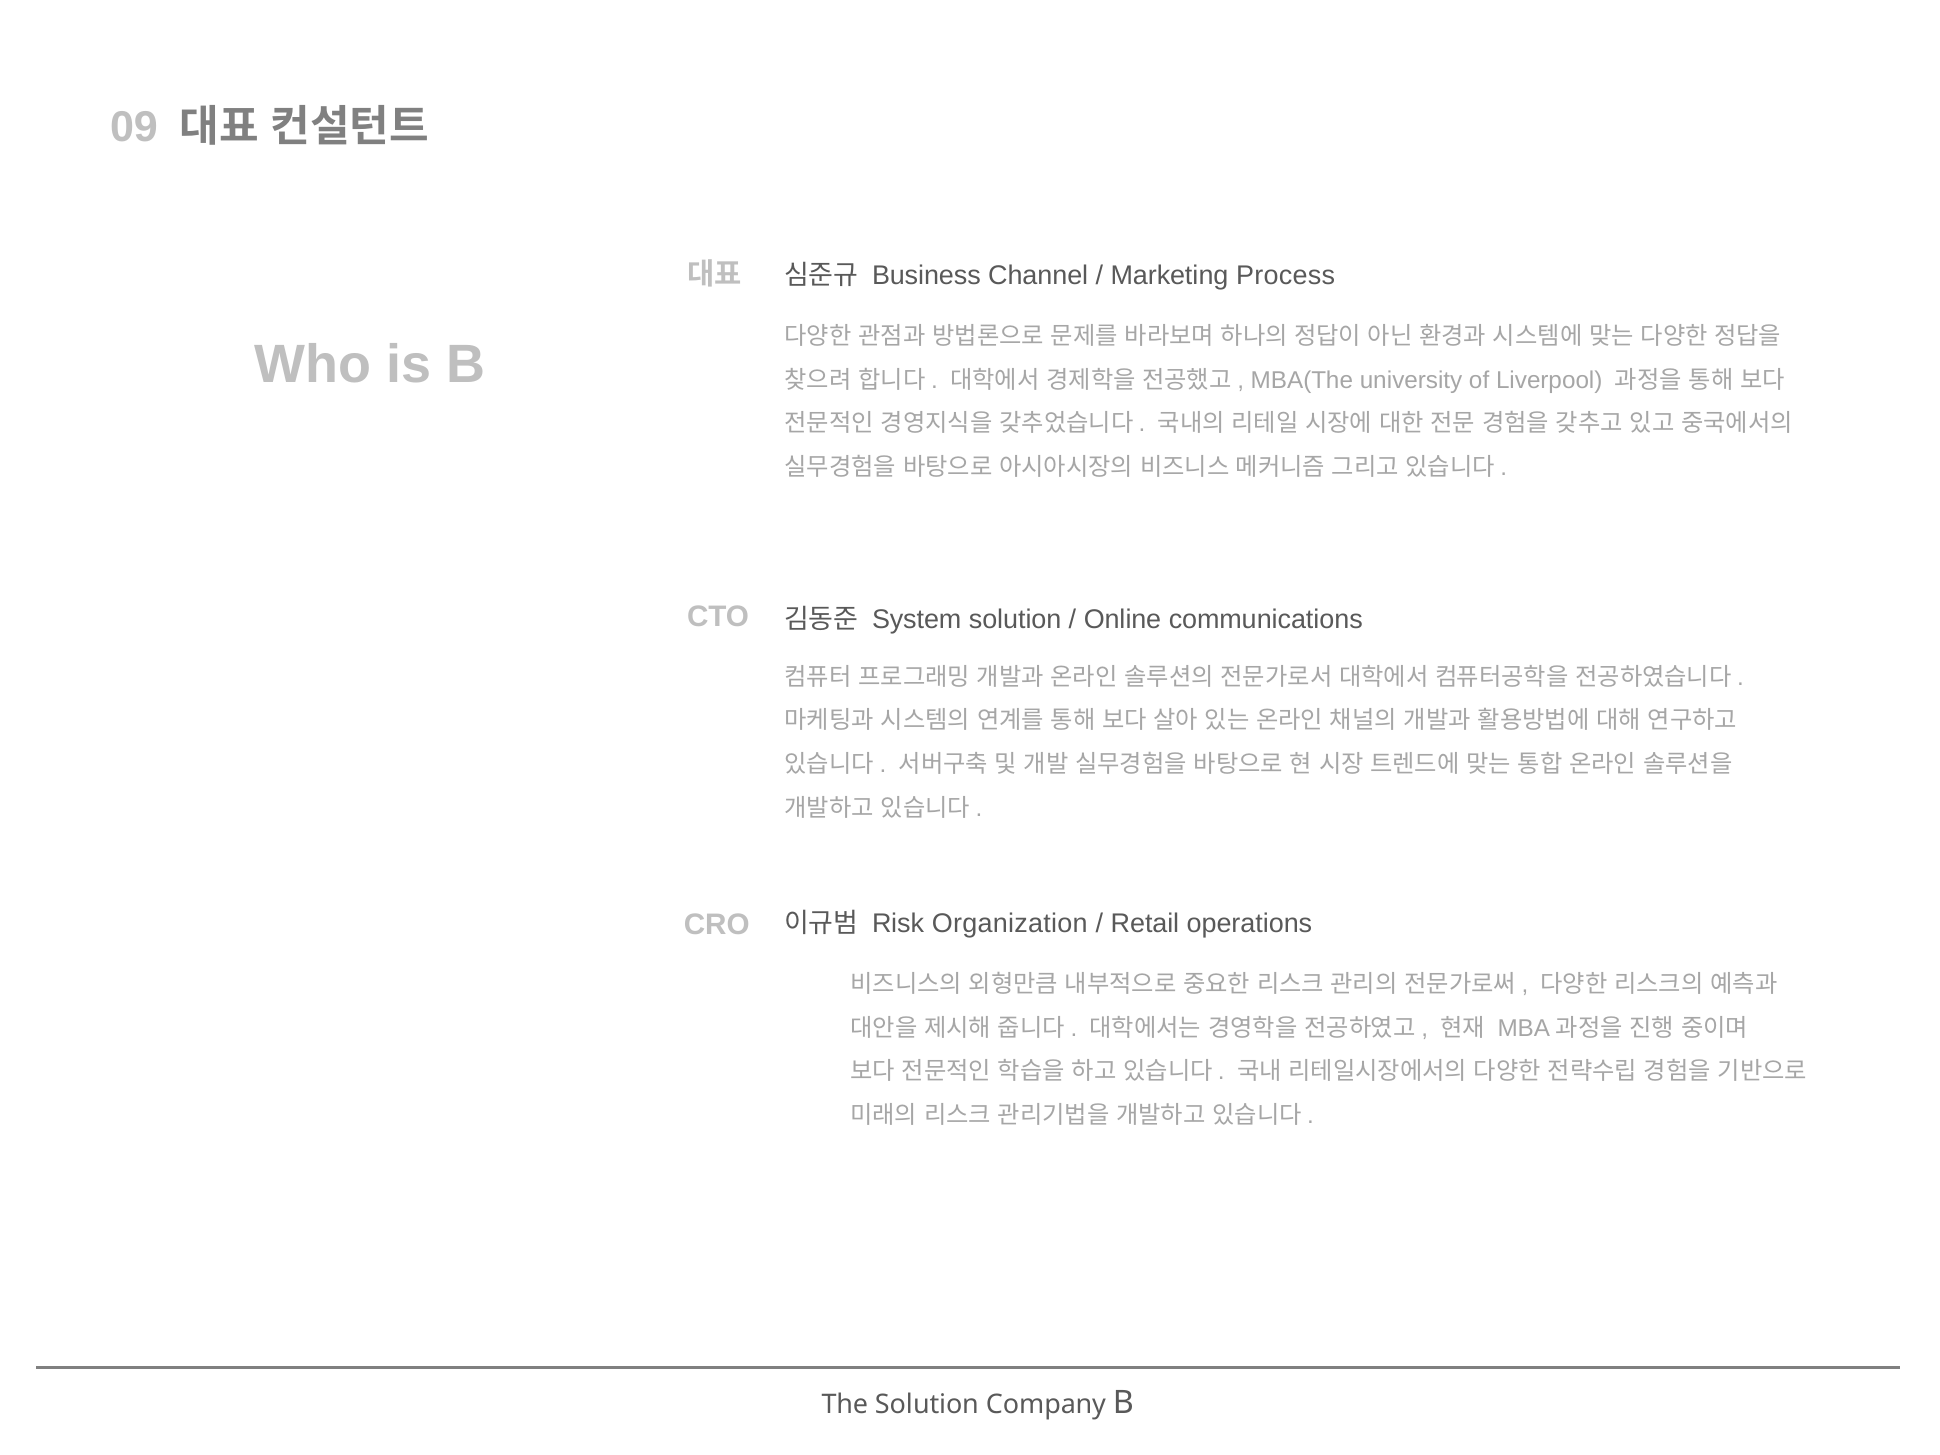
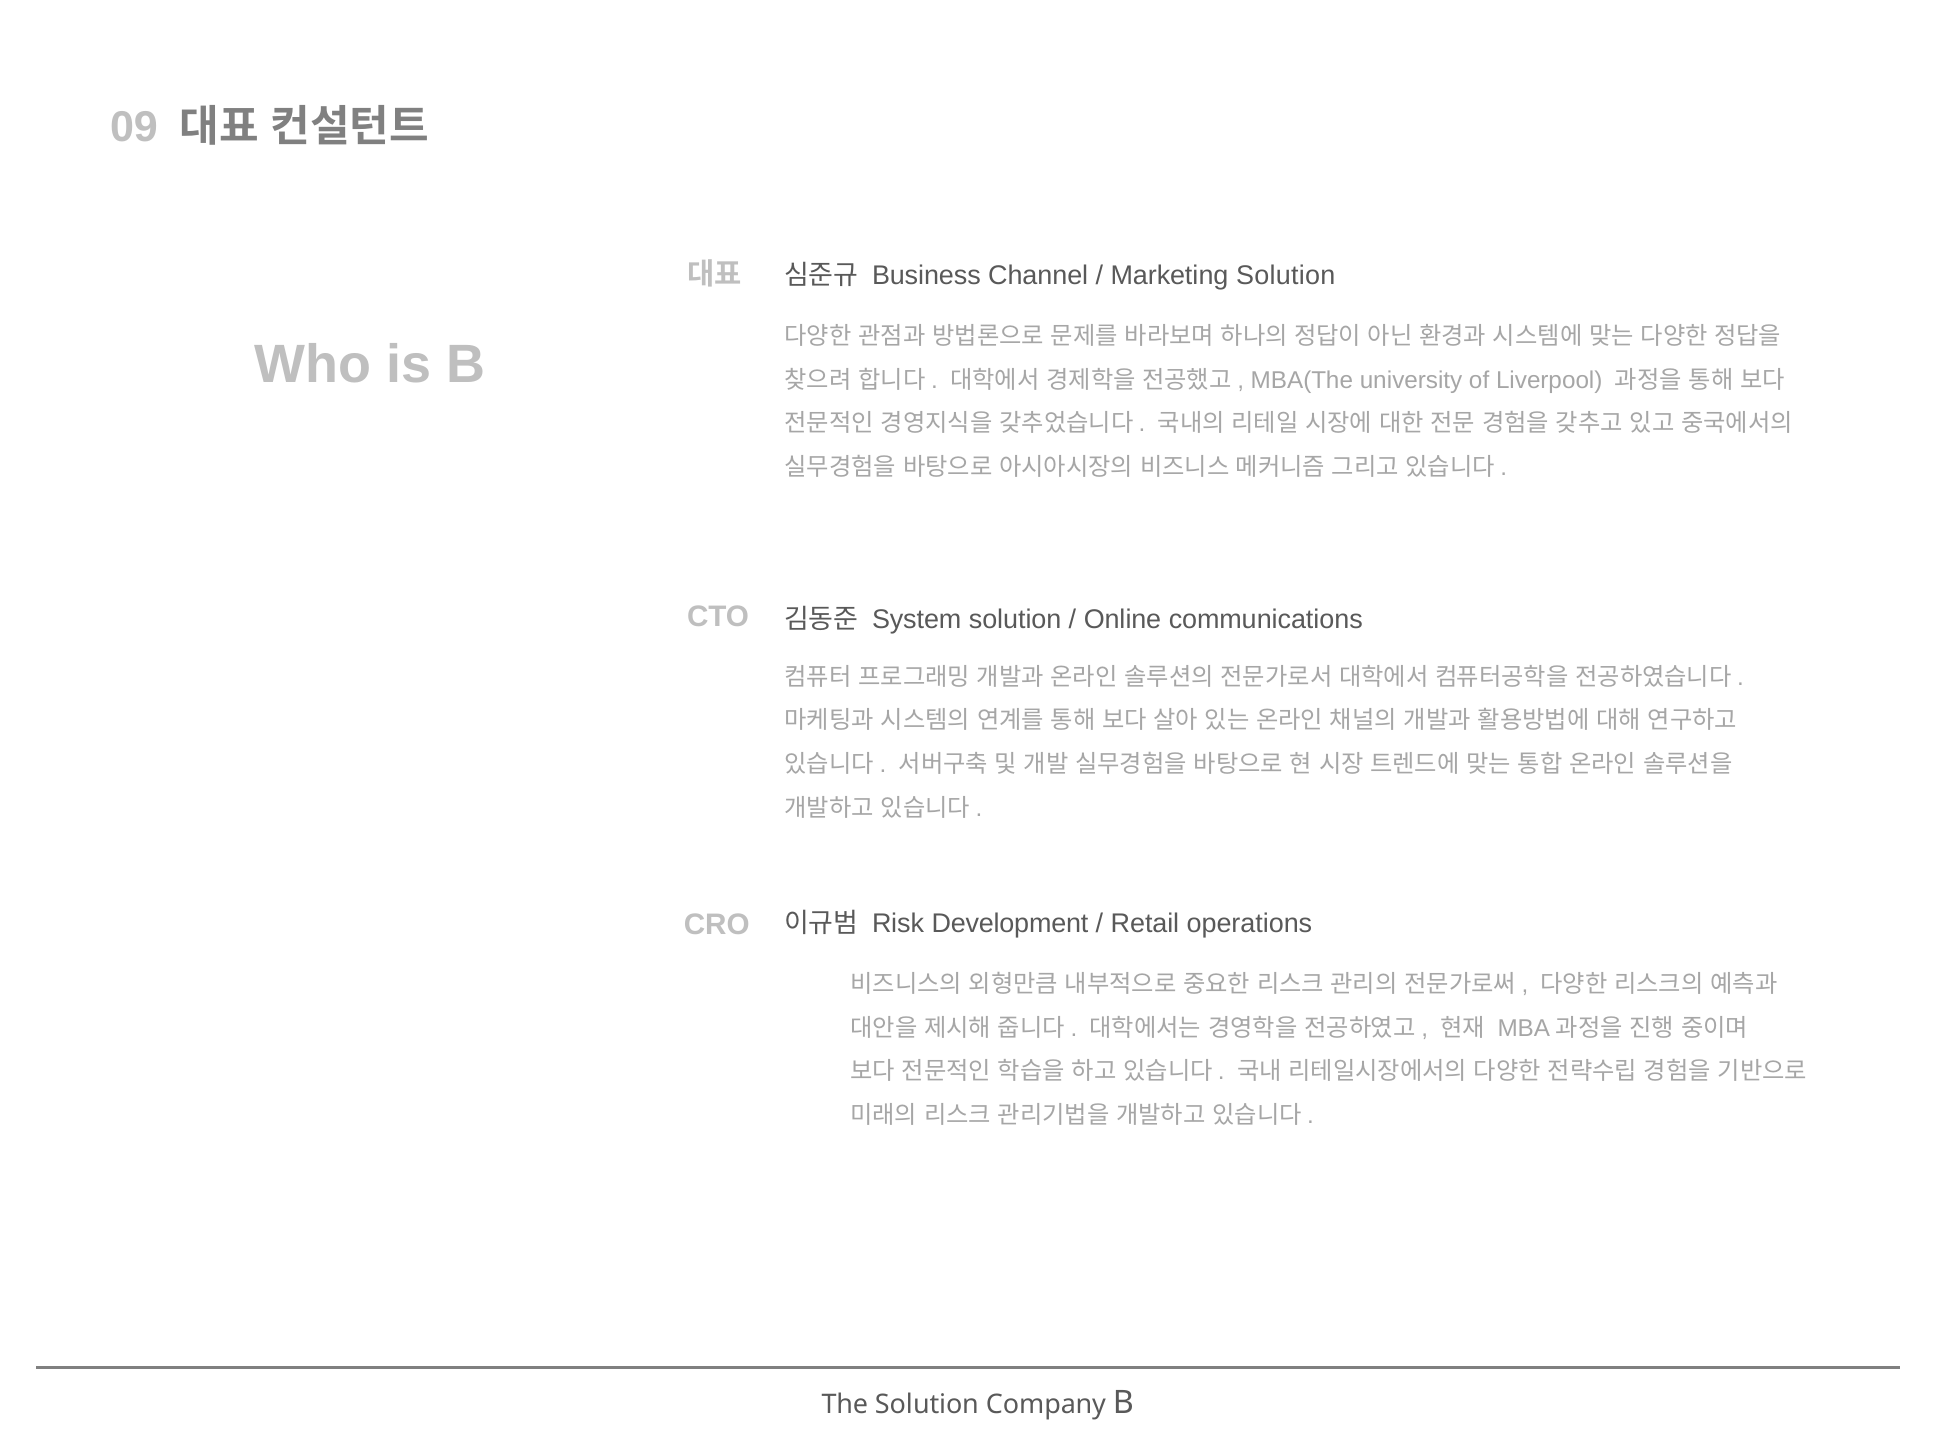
Marketing Process: Process -> Solution
Organization: Organization -> Development
